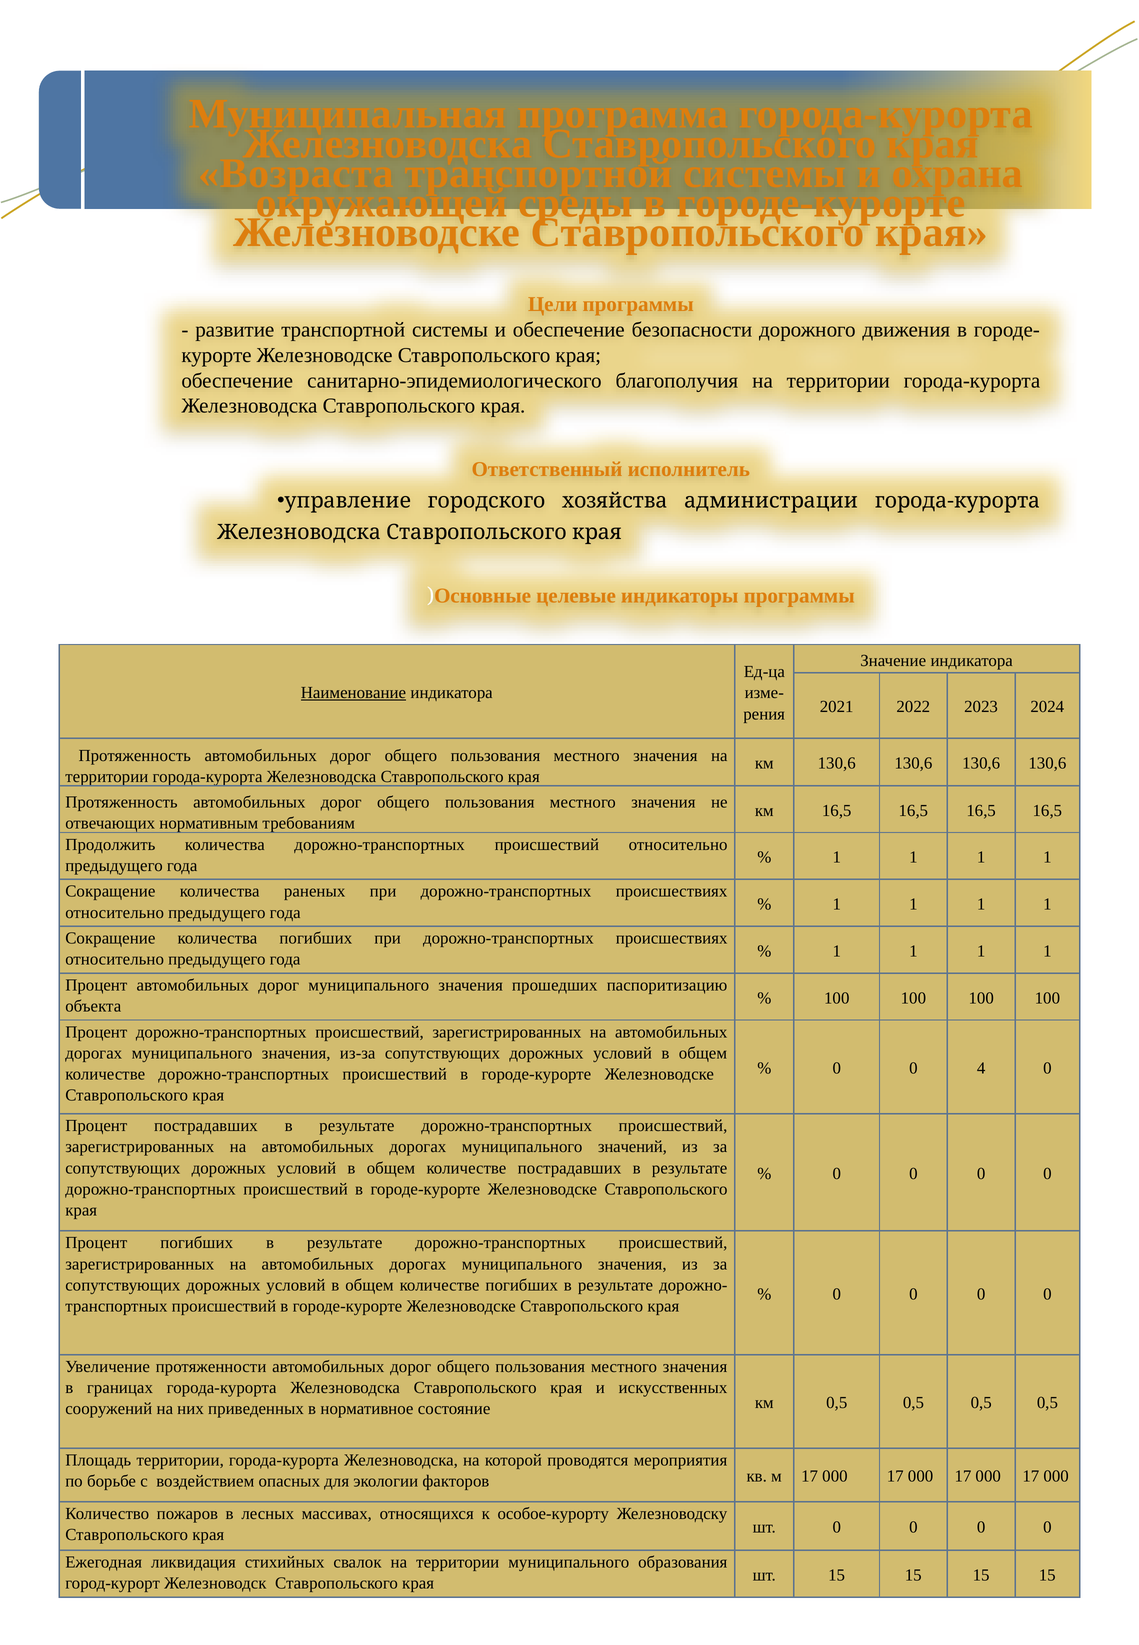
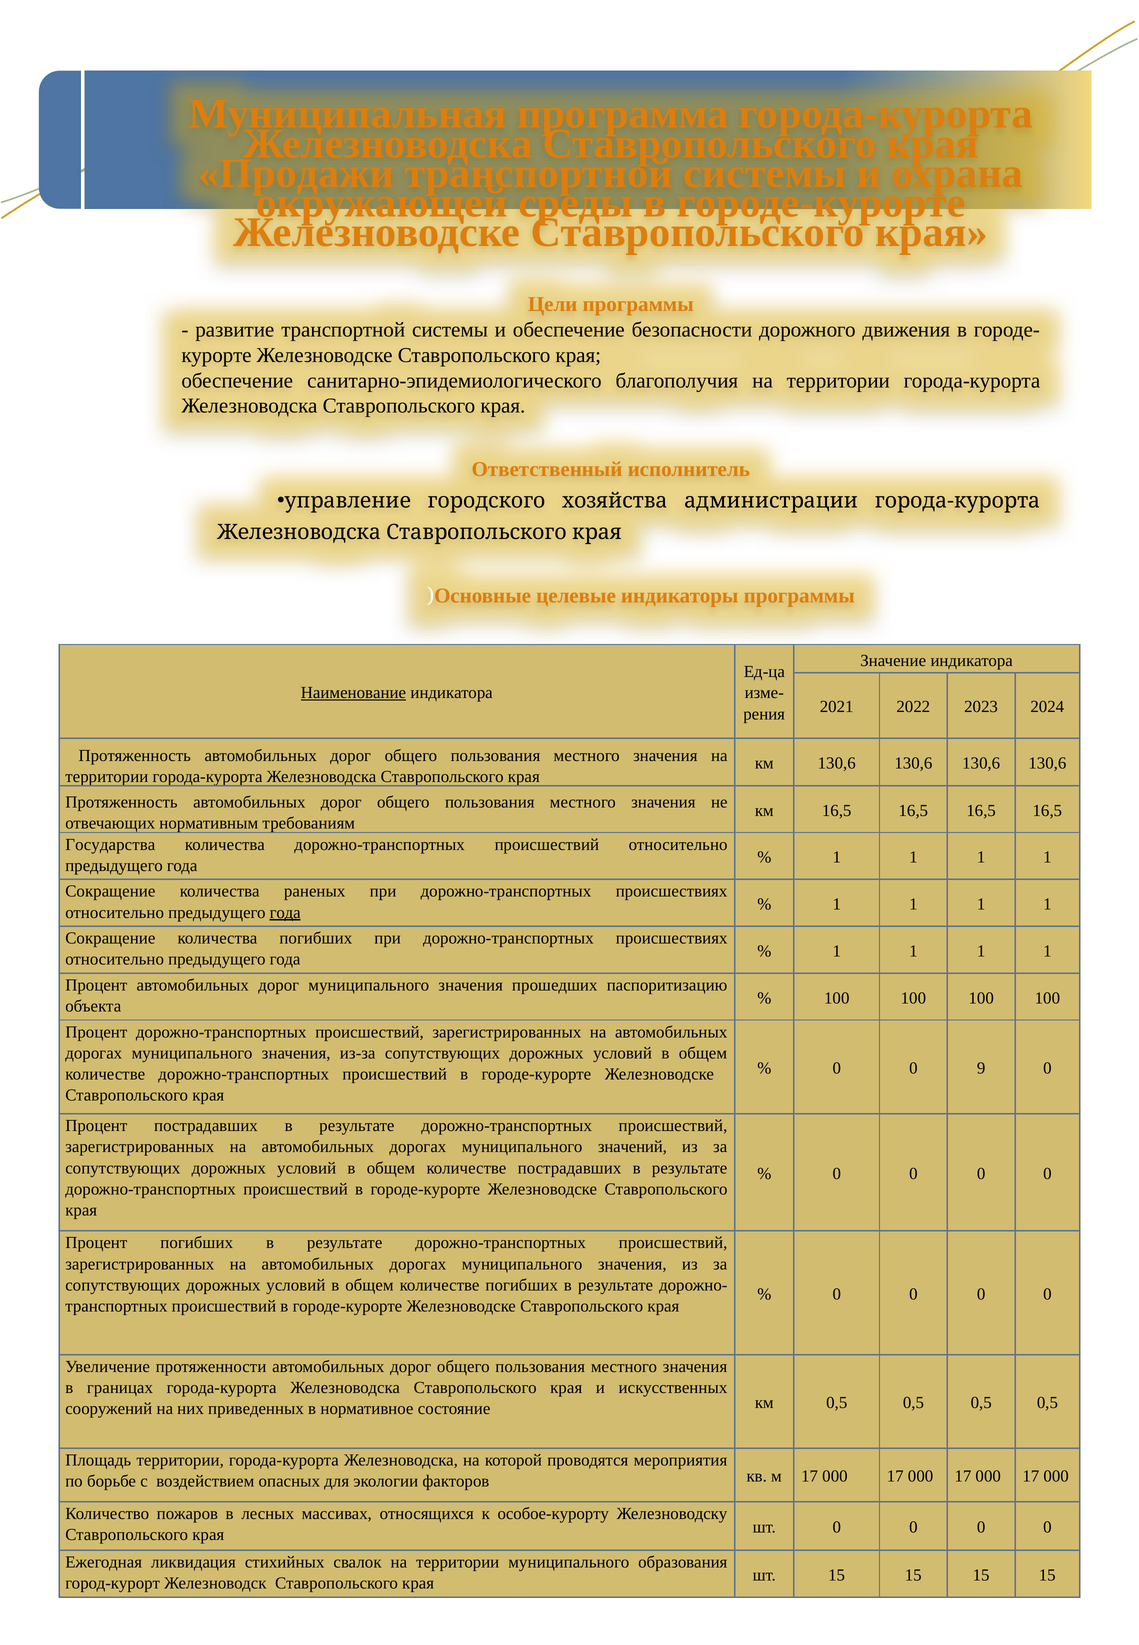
Возраста: Возраста -> Продажи
Продолжить: Продолжить -> Государства
года at (285, 913) underline: none -> present
4: 4 -> 9
